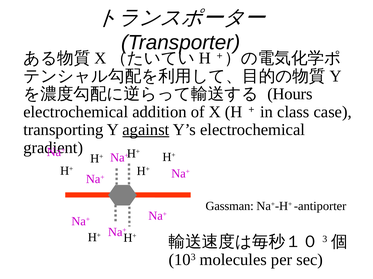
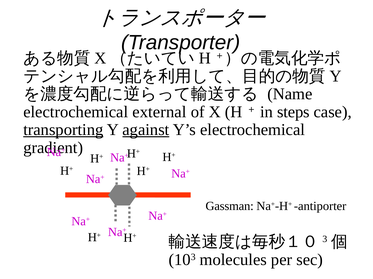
Hours: Hours -> Name
addition: addition -> external
class: class -> steps
transporting underline: none -> present
